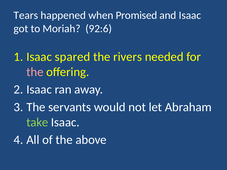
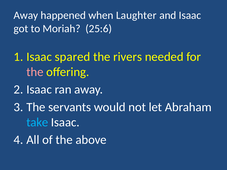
Tears at (26, 15): Tears -> Away
Promised: Promised -> Laughter
92:6: 92:6 -> 25:6
take colour: light green -> light blue
